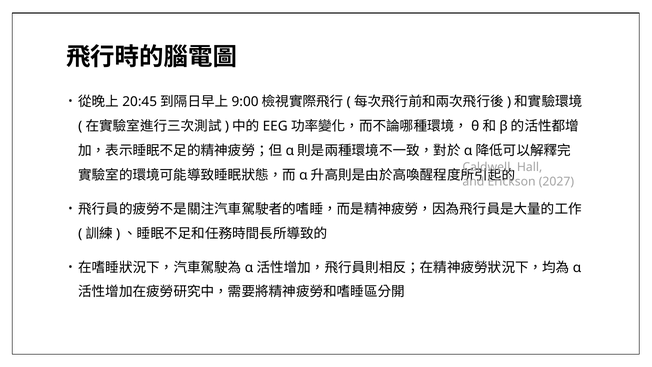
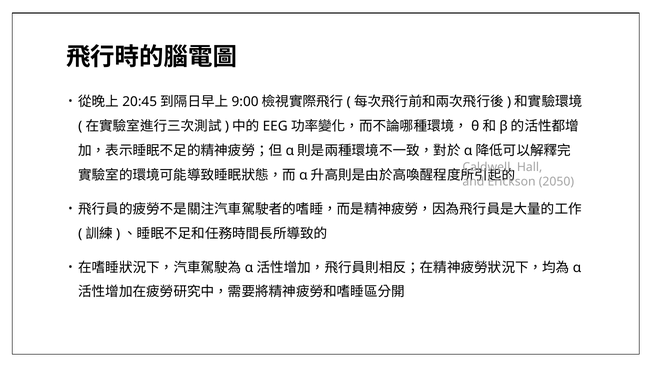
2027: 2027 -> 2050
